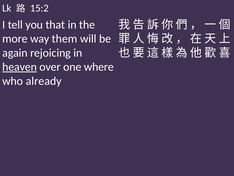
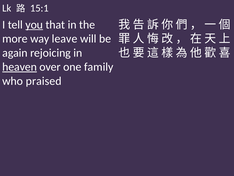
15:2: 15:2 -> 15:1
you underline: none -> present
them: them -> leave
where: where -> family
already: already -> praised
